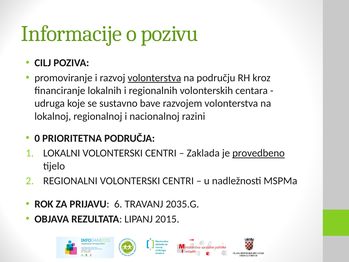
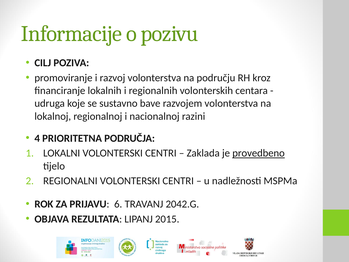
volonterstva at (154, 78) underline: present -> none
0: 0 -> 4
2035.G: 2035.G -> 2042.G
